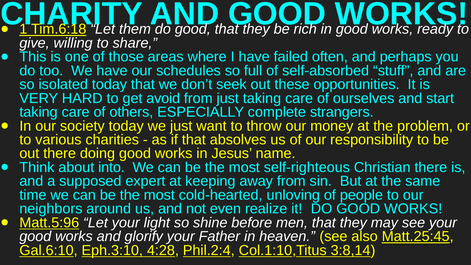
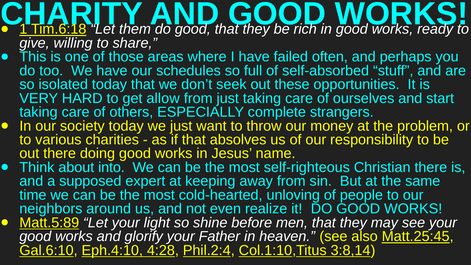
avoid: avoid -> allow
Matt.5:96: Matt.5:96 -> Matt.5:89
Eph.3:10: Eph.3:10 -> Eph.4:10
